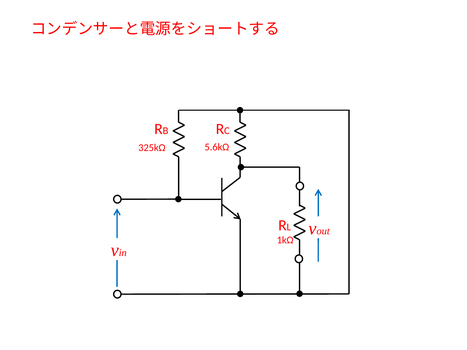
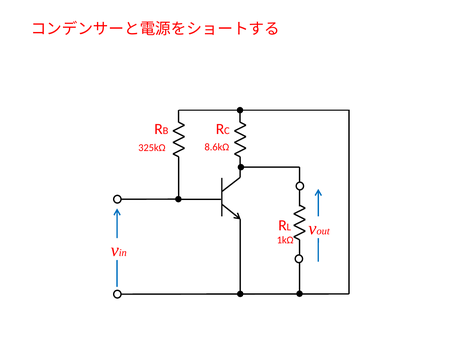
5.6kΩ: 5.6kΩ -> 8.6kΩ
